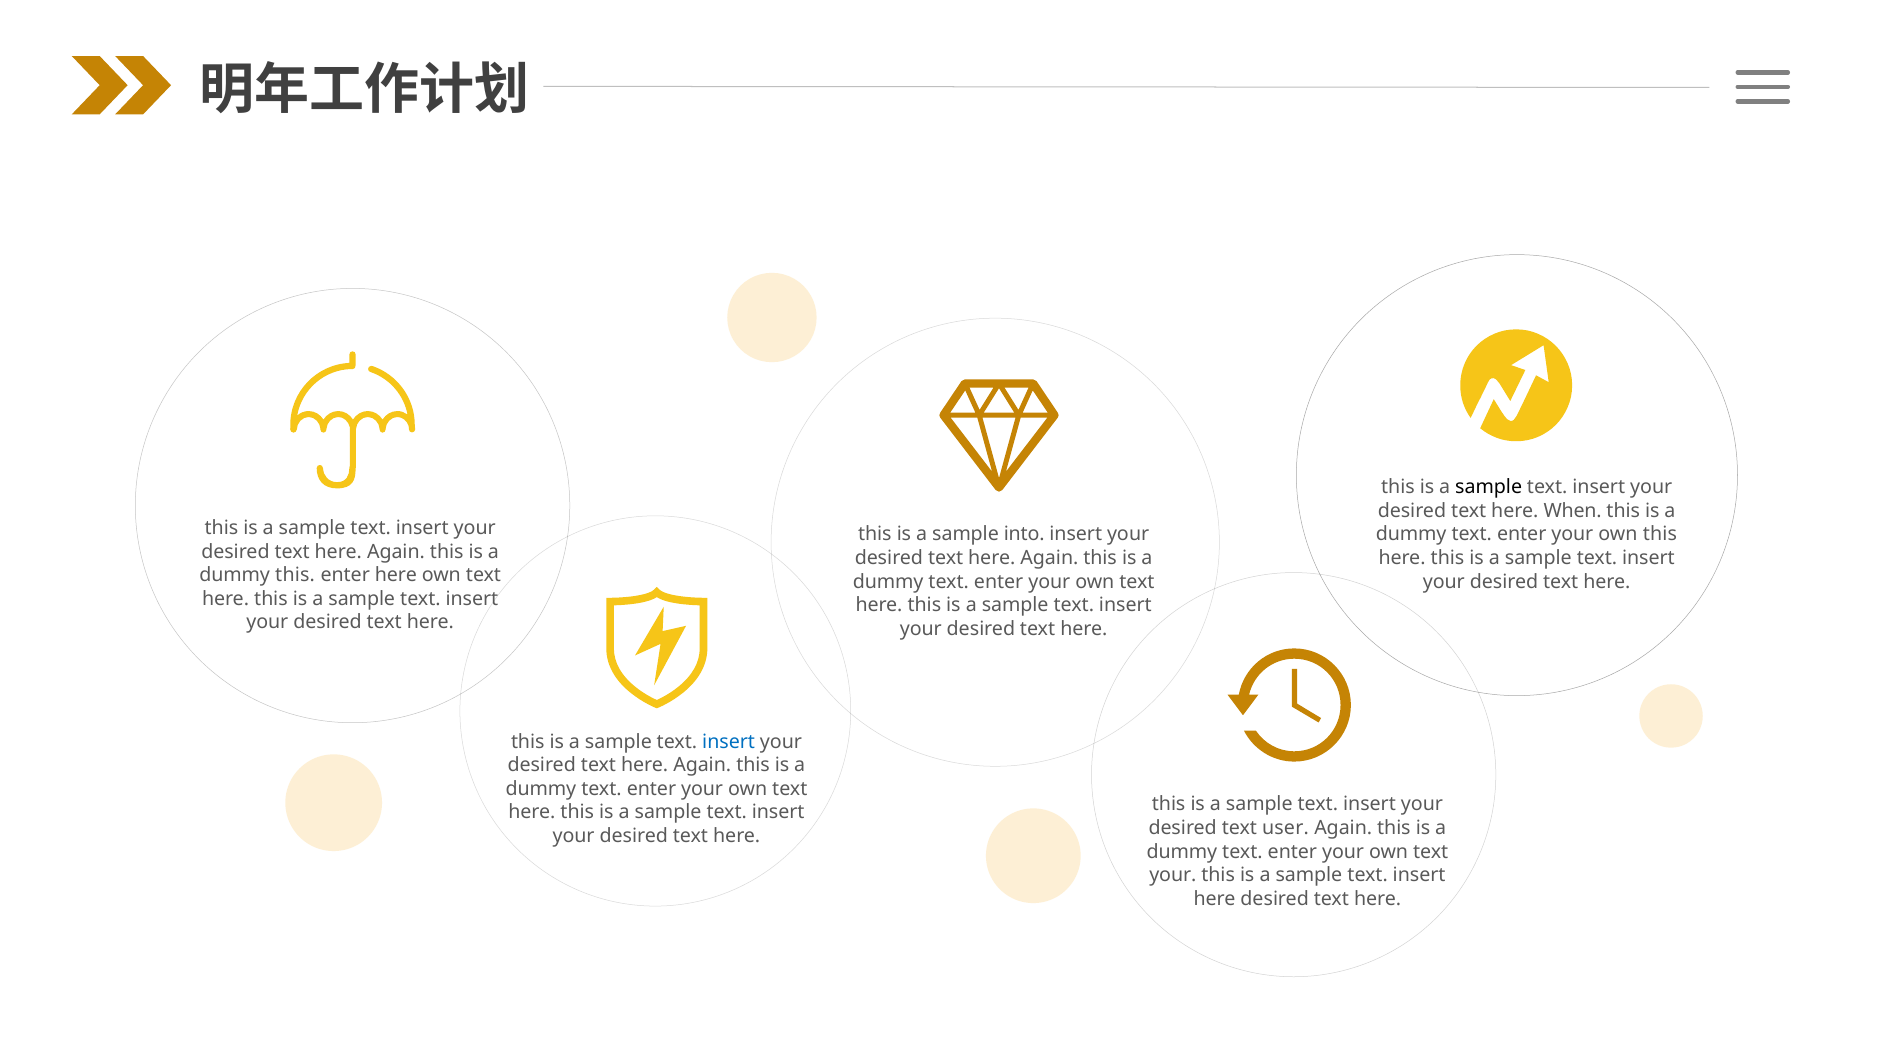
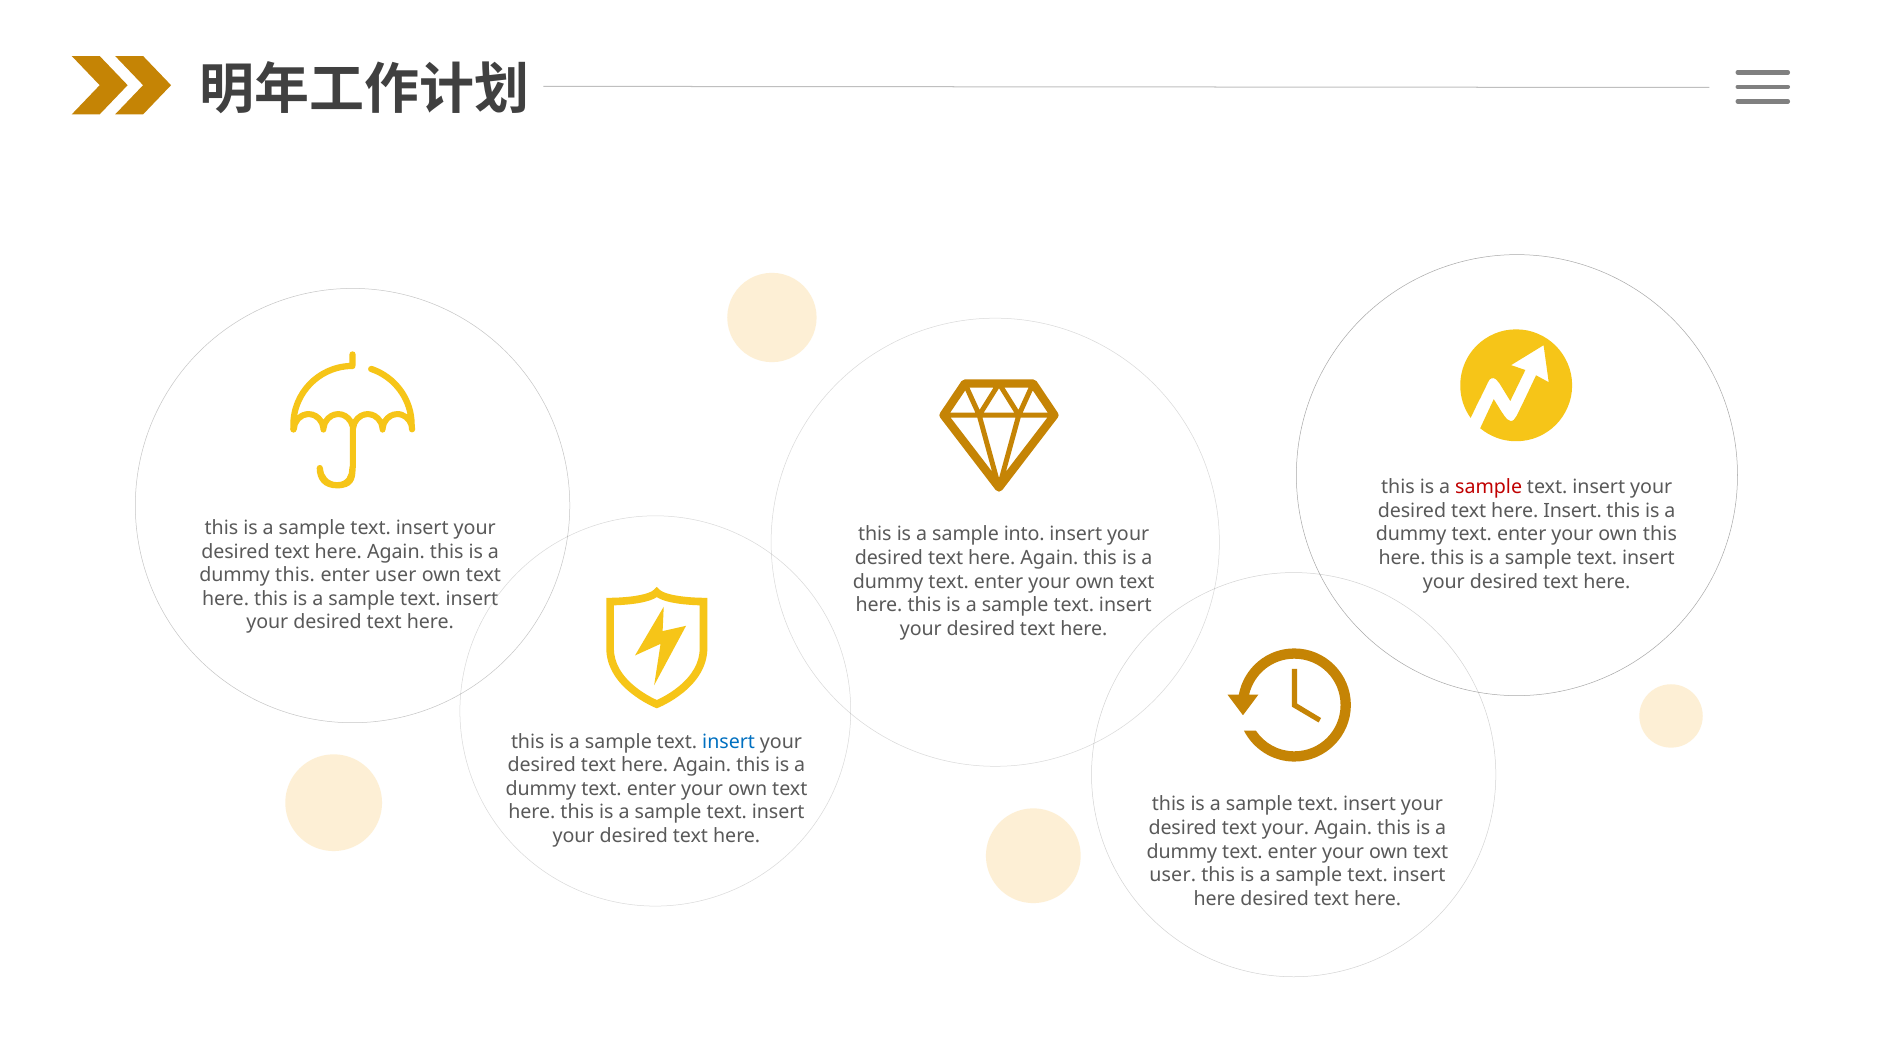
sample at (1489, 487) colour: black -> red
here When: When -> Insert
enter here: here -> user
text user: user -> your
your at (1173, 875): your -> user
